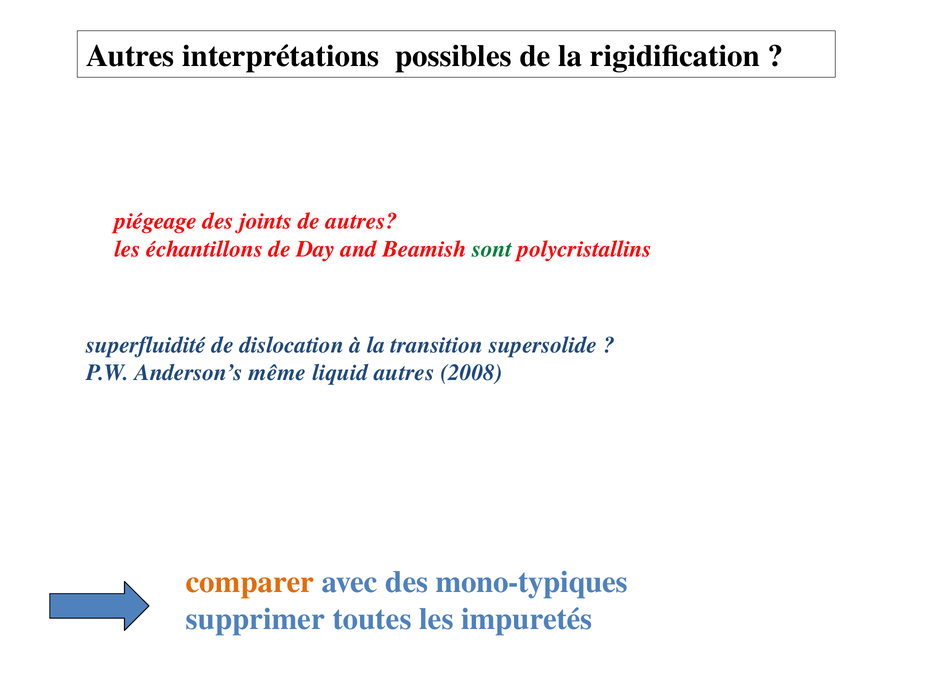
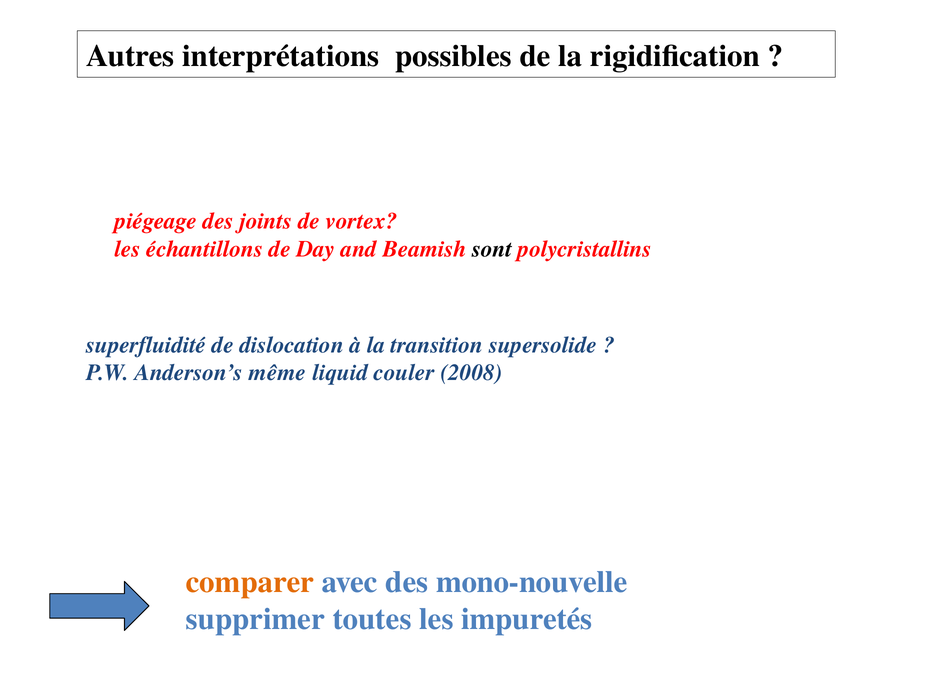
de autres: autres -> vortex
sont colour: green -> black
liquid autres: autres -> couler
mono-typiques: mono-typiques -> mono-nouvelle
